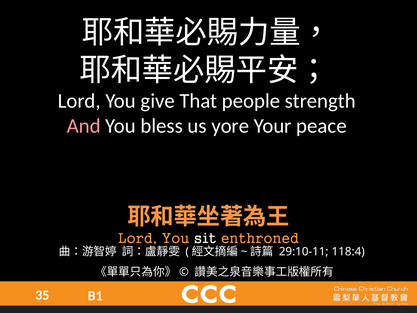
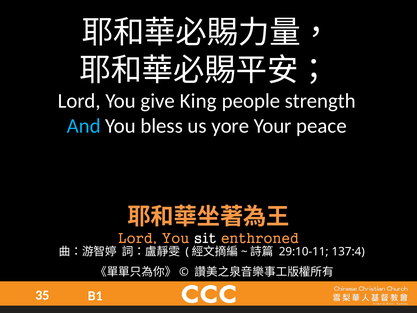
That: That -> King
And colour: pink -> light blue
118:4: 118:4 -> 137:4
